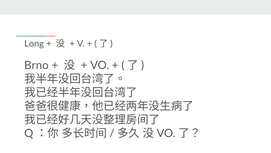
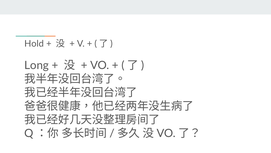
Long: Long -> Hold
Brno: Brno -> Long
